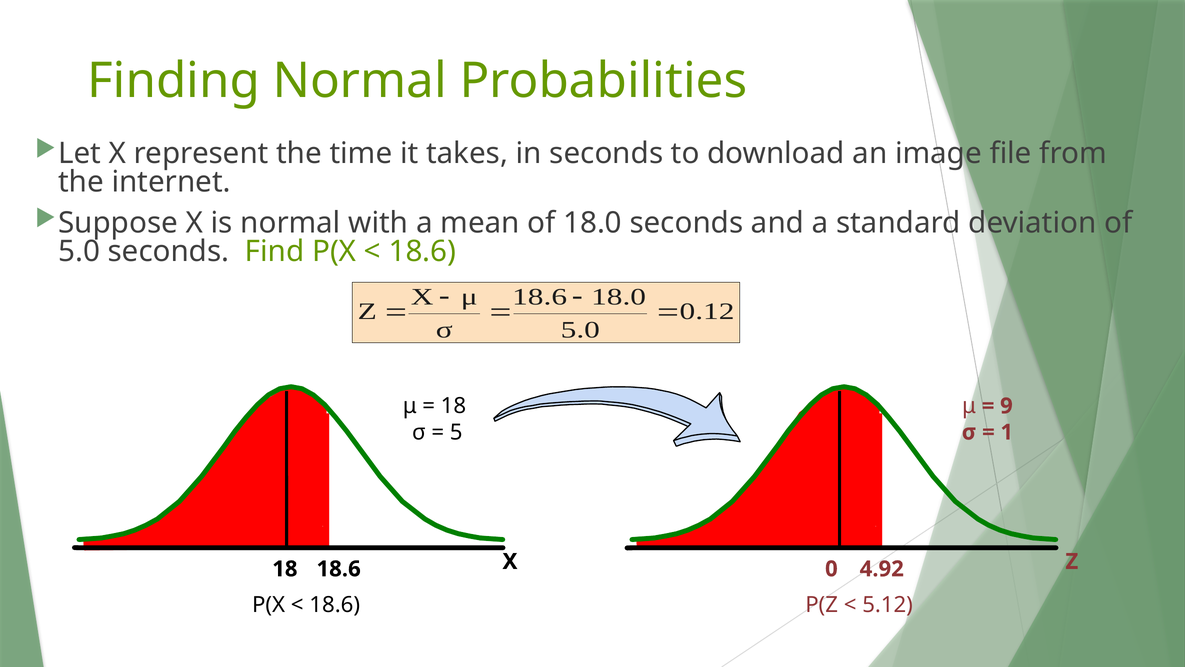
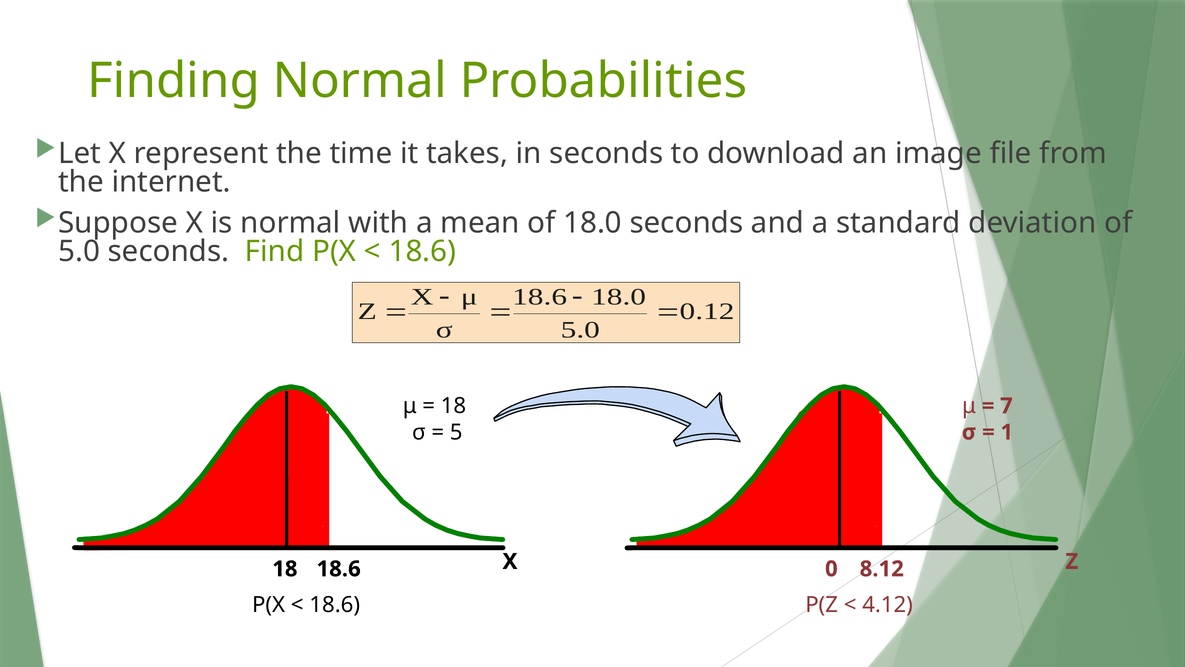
9: 9 -> 7
4.92: 4.92 -> 8.12
5.12: 5.12 -> 4.12
